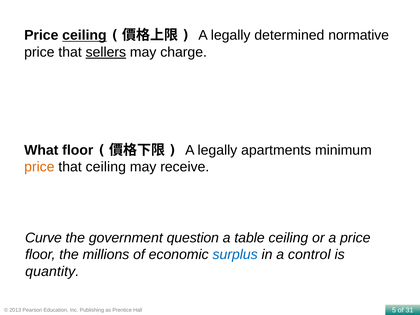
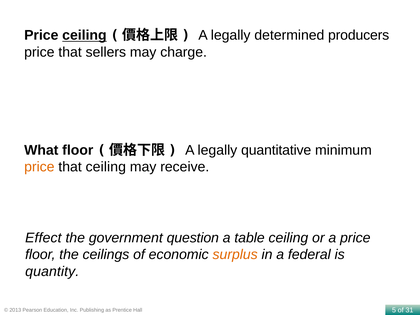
normative: normative -> producers
sellers underline: present -> none
apartments: apartments -> quantitative
Curve: Curve -> Effect
millions: millions -> ceilings
surplus colour: blue -> orange
control: control -> federal
